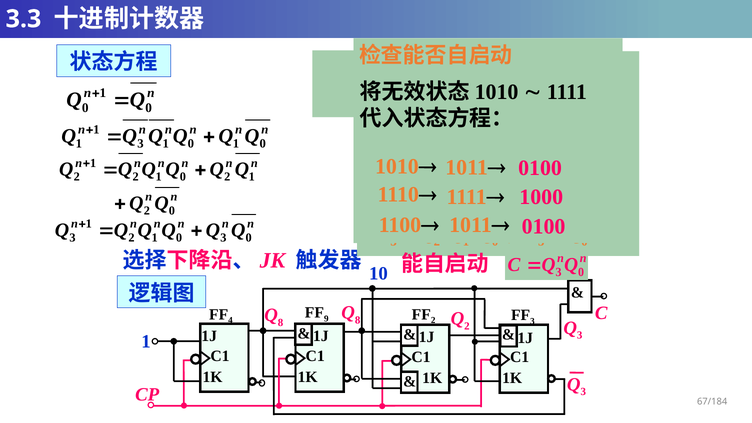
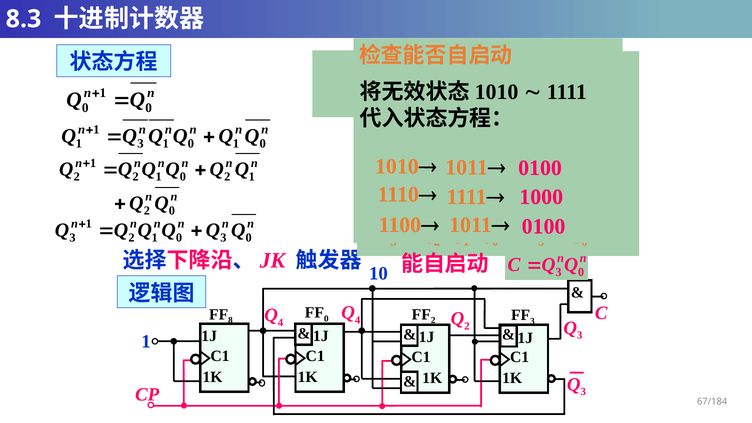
3.3: 3.3 -> 8.3
8 at (358, 320): 8 -> 4
9 at (326, 319): 9 -> 0
8 at (281, 322): 8 -> 4
4: 4 -> 8
